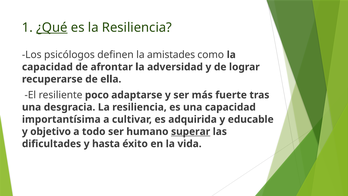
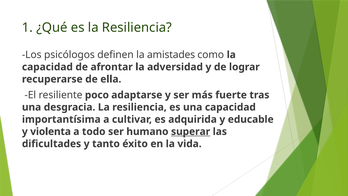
¿Qué underline: present -> none
objetivo: objetivo -> violenta
hasta: hasta -> tanto
